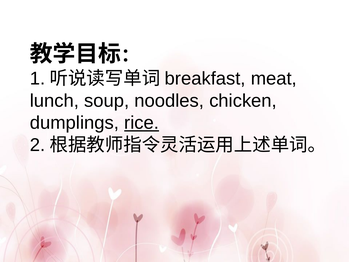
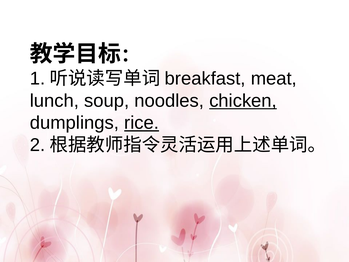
chicken underline: none -> present
